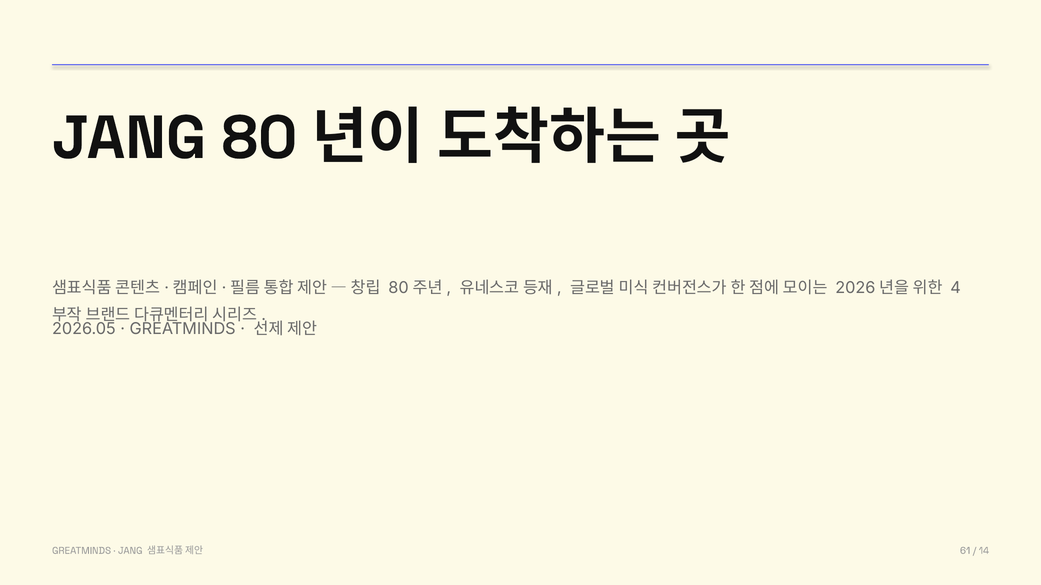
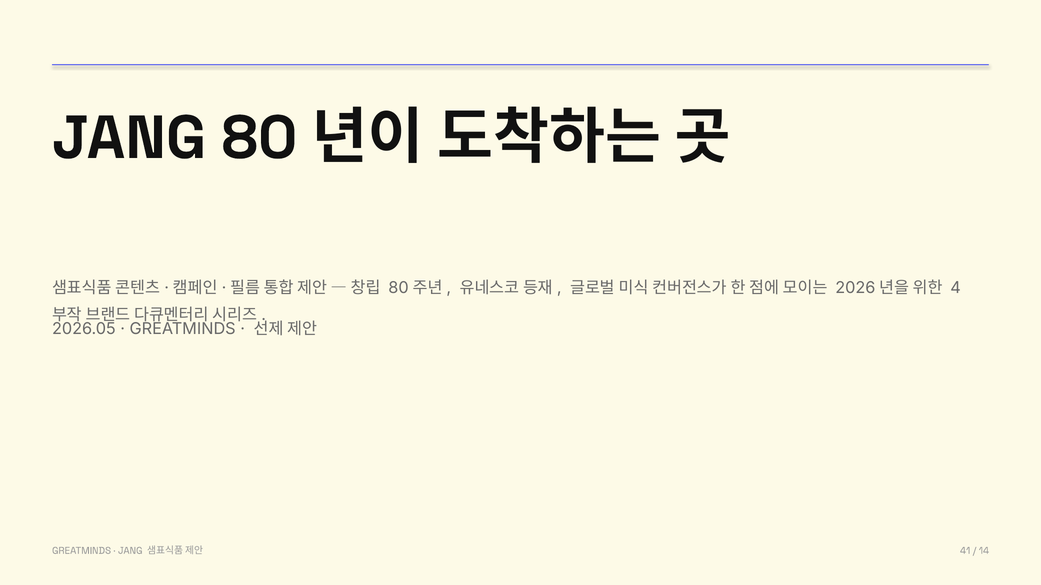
61: 61 -> 41
